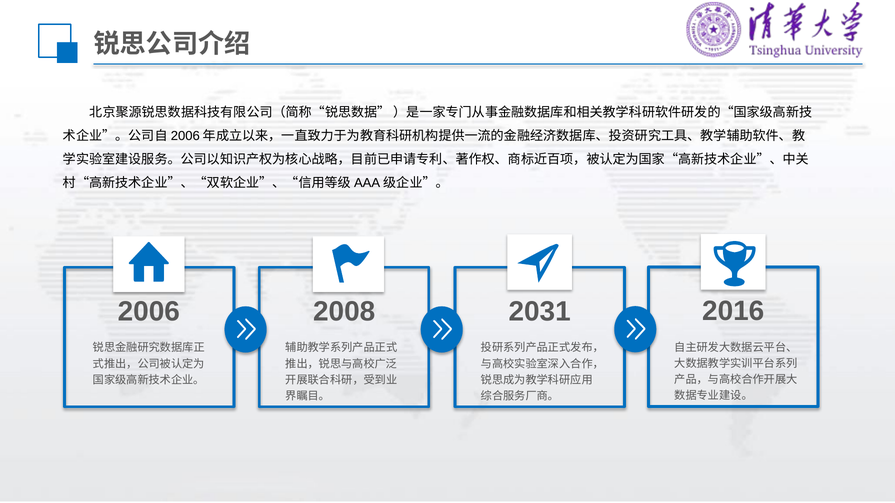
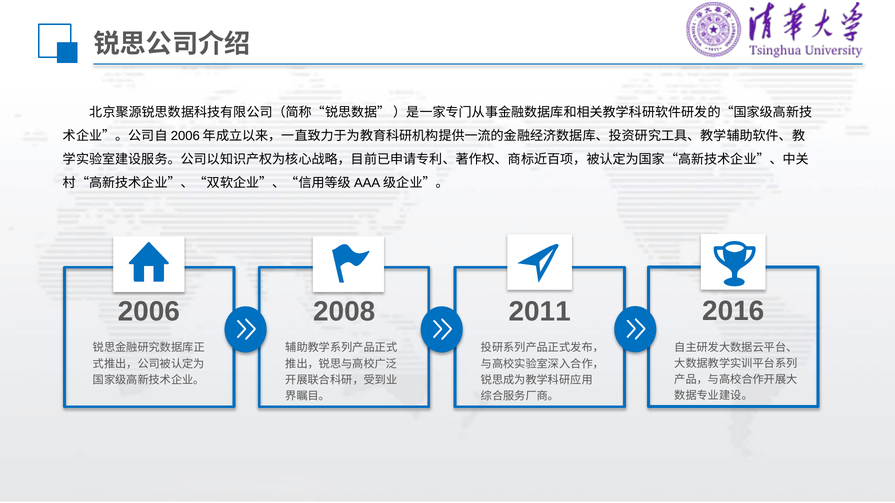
2031: 2031 -> 2011
